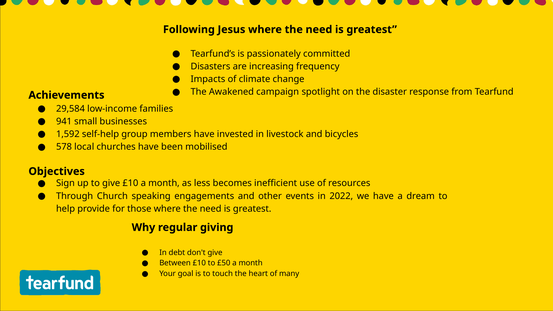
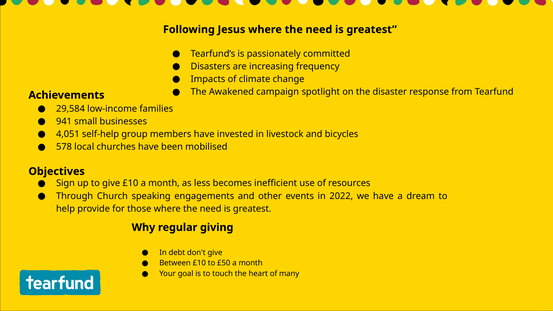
1,592: 1,592 -> 4,051
